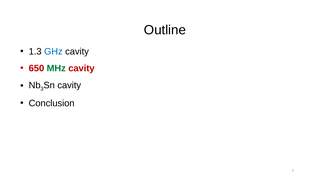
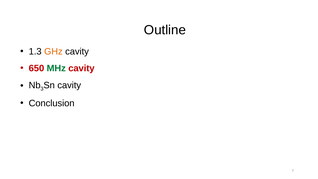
GHz colour: blue -> orange
